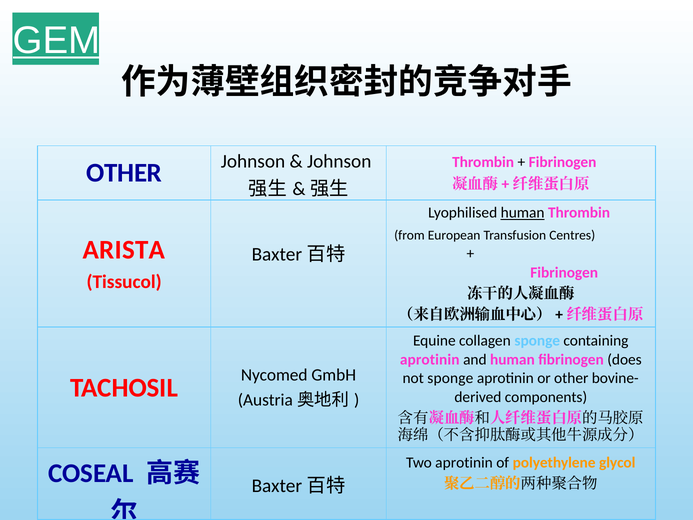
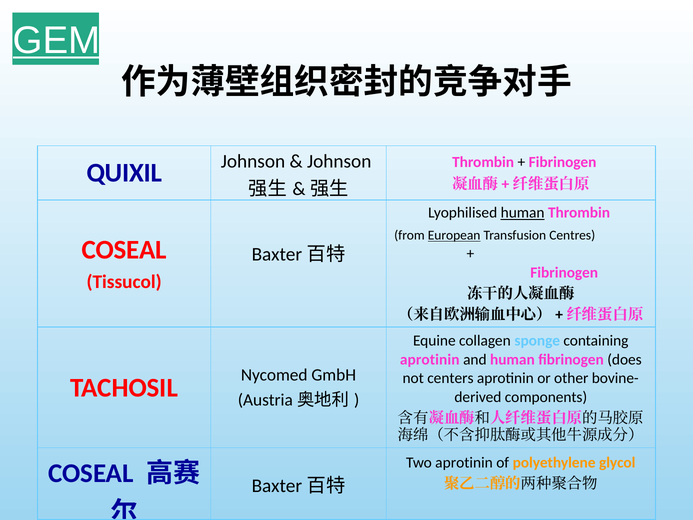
OTHER at (124, 173): OTHER -> QUIXIL
European underline: none -> present
ARISTA at (124, 250): ARISTA -> COSEAL
not sponge: sponge -> centers
